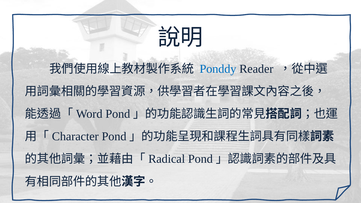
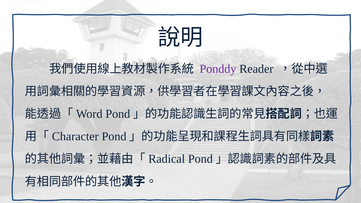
Ponddy colour: blue -> purple
